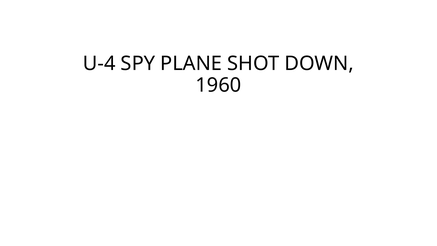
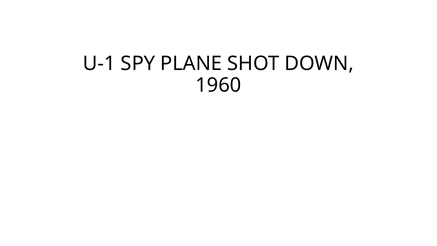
U-4: U-4 -> U-1
